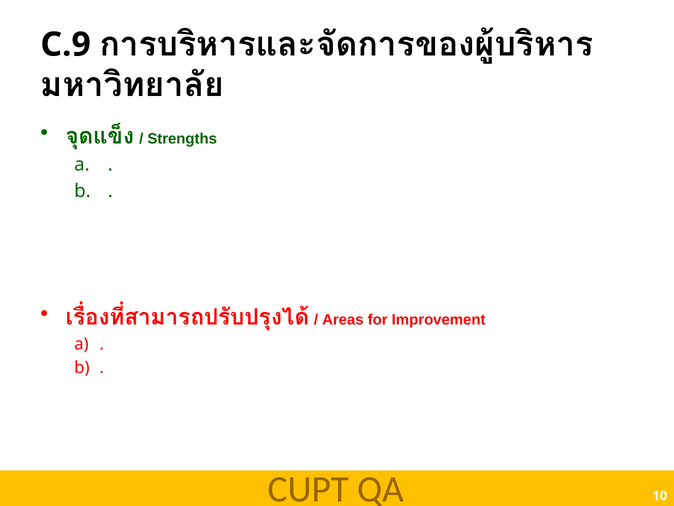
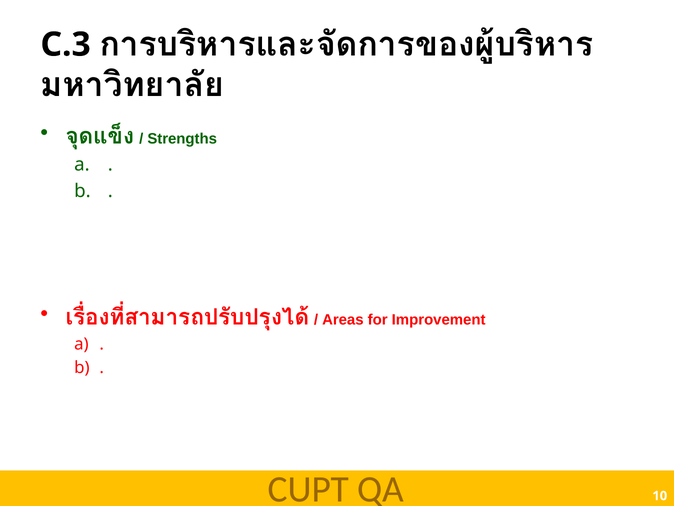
C.9: C.9 -> C.3
